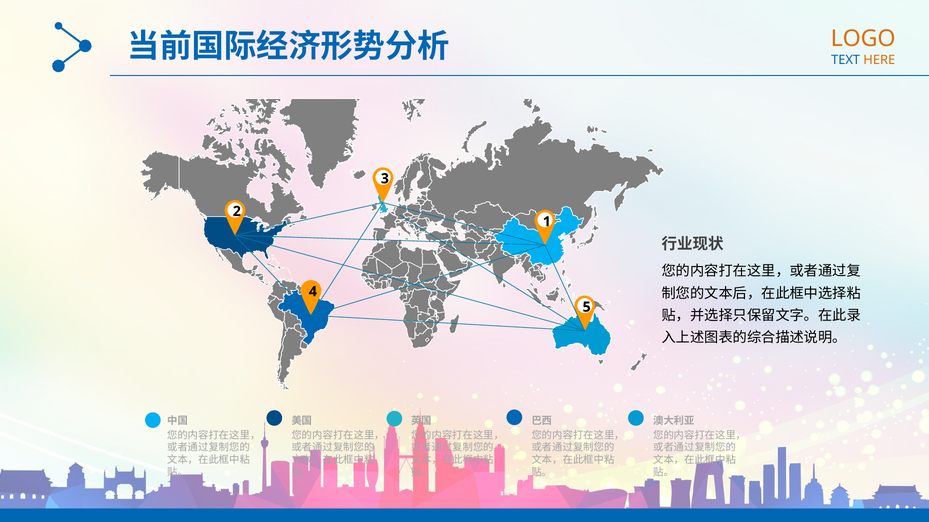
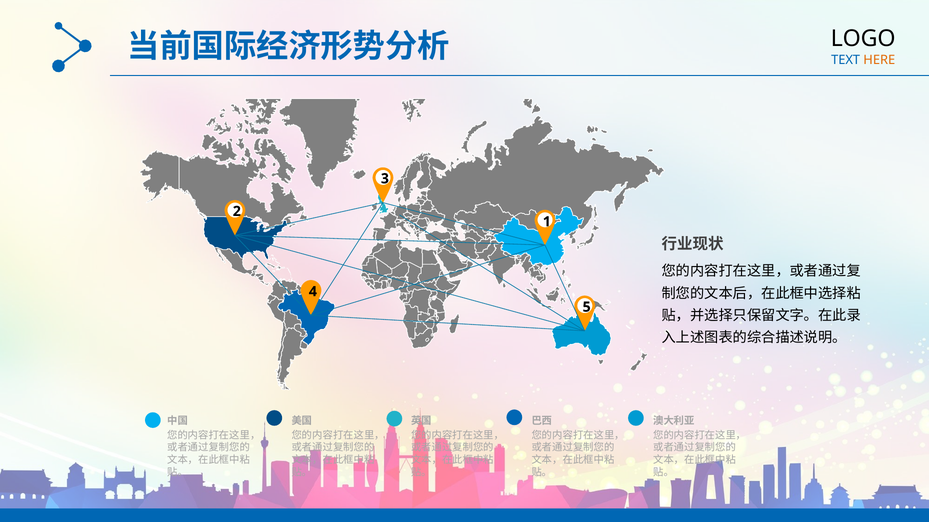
LOGO colour: orange -> black
